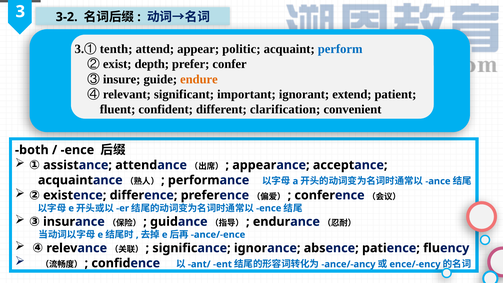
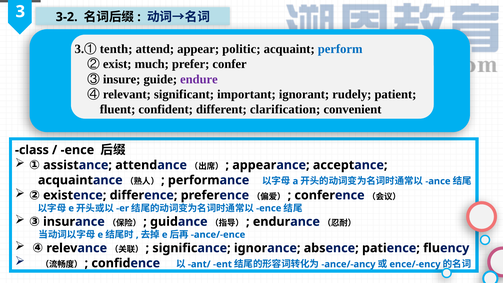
depth: depth -> much
endure colour: orange -> purple
extend: extend -> rudely
both: both -> class
